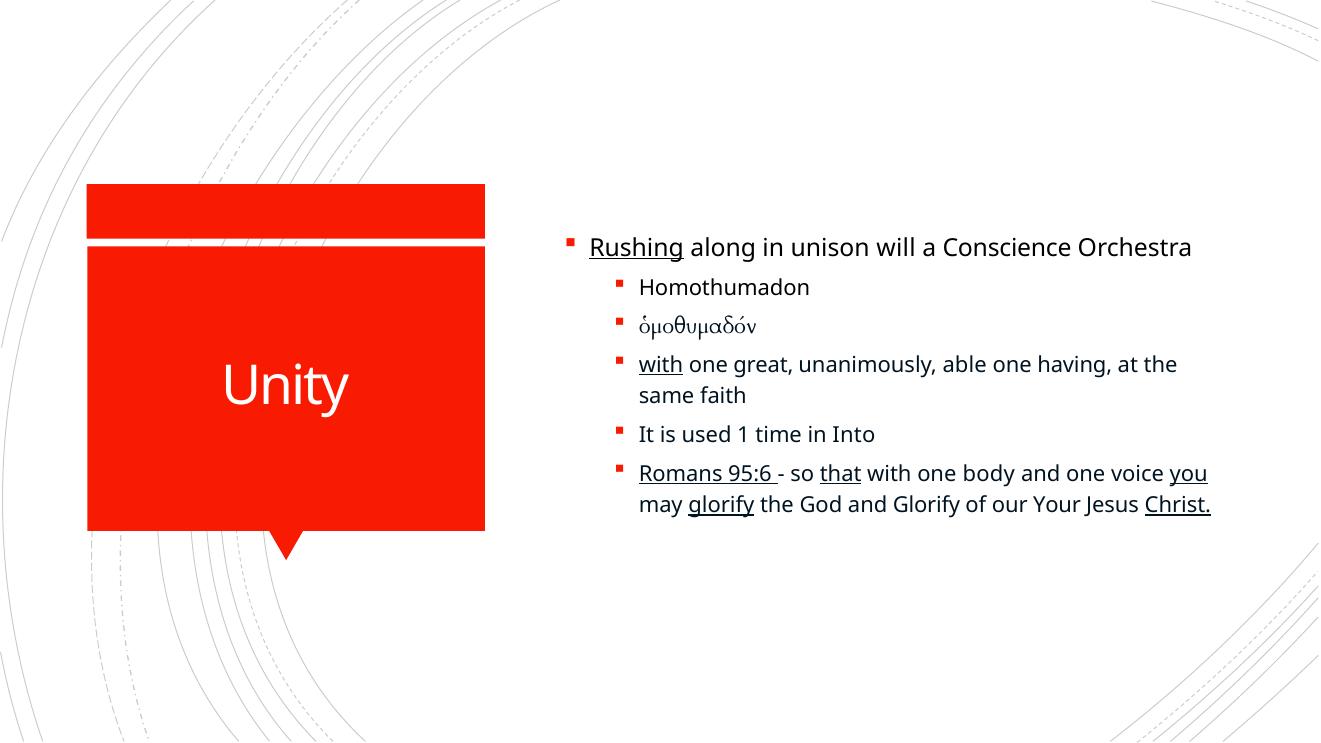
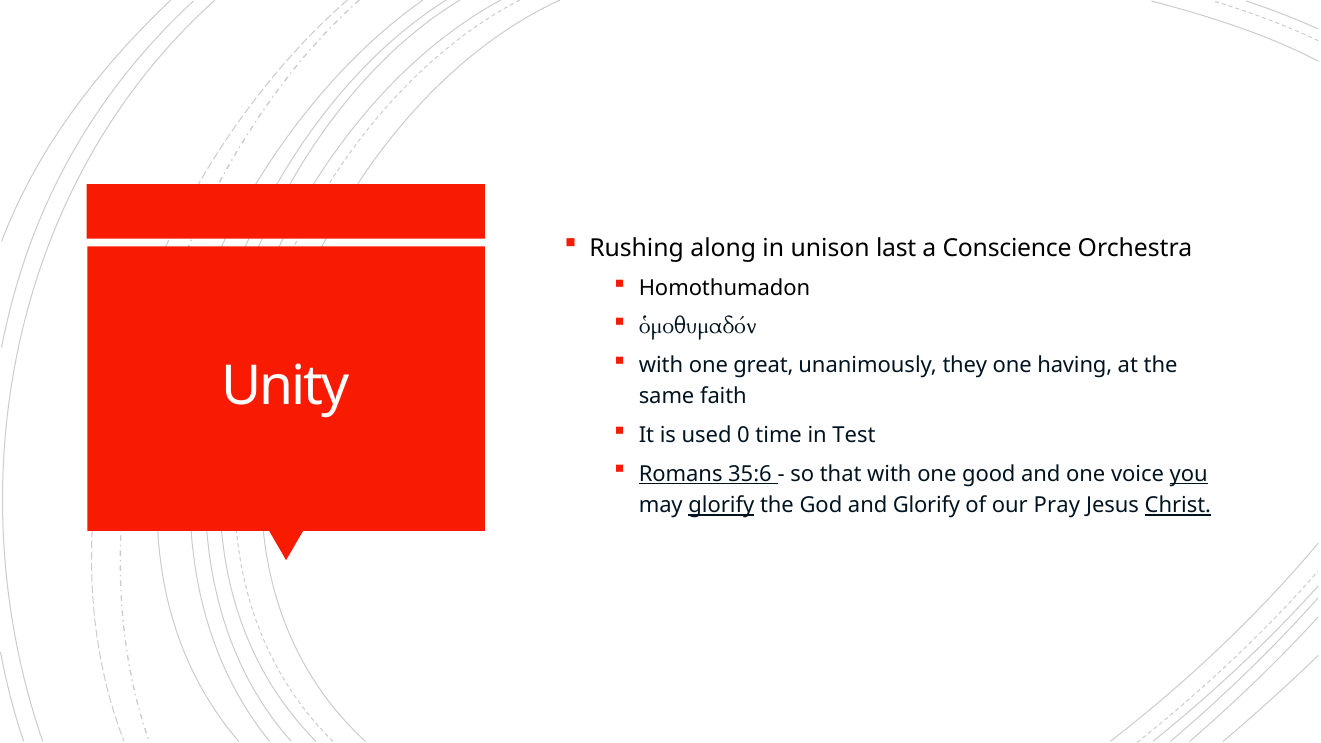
Rushing underline: present -> none
will: will -> last
with at (661, 365) underline: present -> none
able: able -> they
1: 1 -> 0
Into: Into -> Test
95:6: 95:6 -> 35:6
that underline: present -> none
body: body -> good
Your: Your -> Pray
